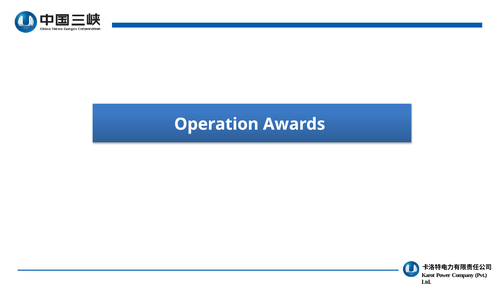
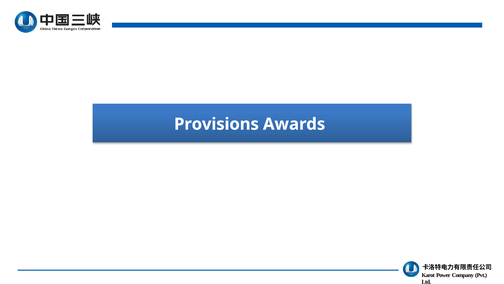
Operation: Operation -> Provisions
